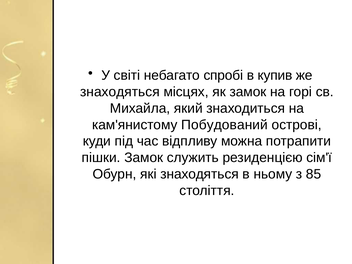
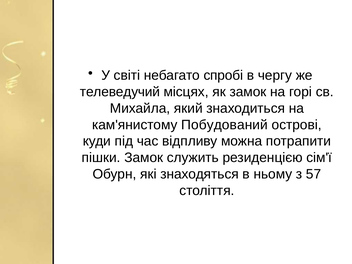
купив: купив -> чергу
знаходяться at (120, 92): знаходяться -> телеведучий
85: 85 -> 57
